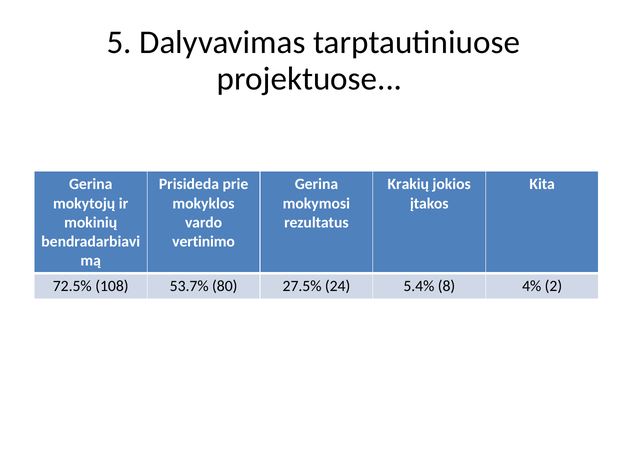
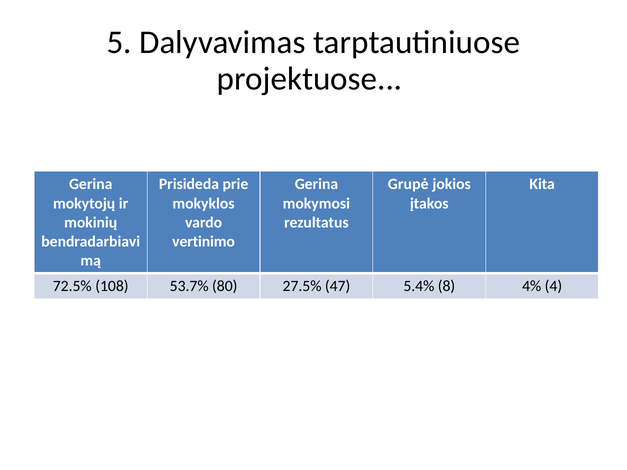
Krakių: Krakių -> Grupė
24: 24 -> 47
2: 2 -> 4
